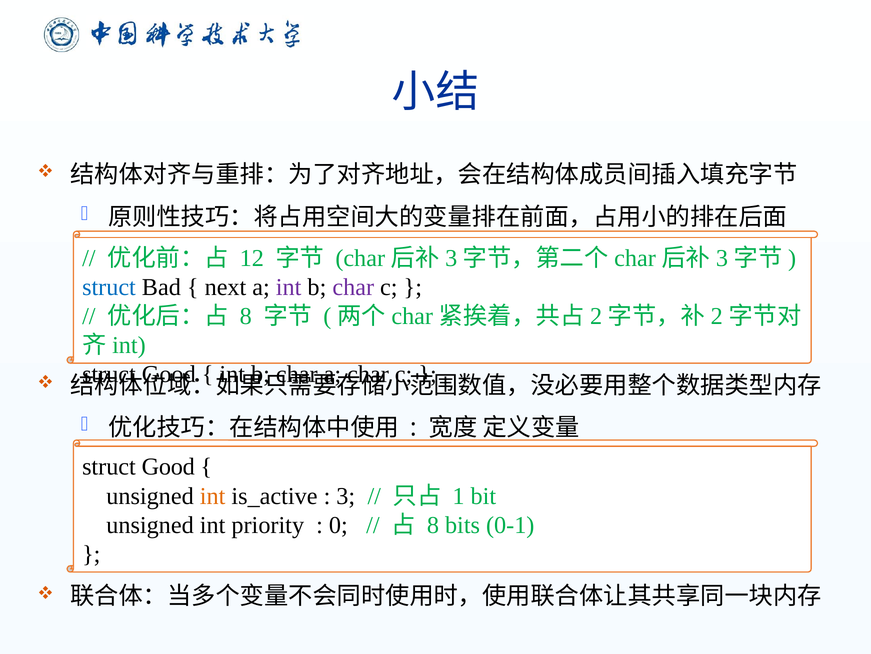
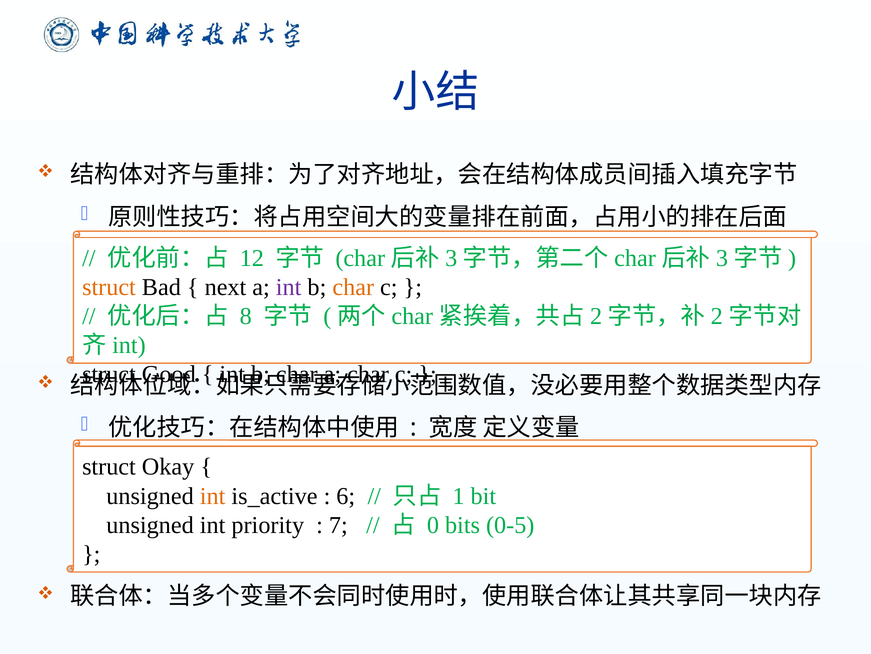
struct at (109, 287) colour: blue -> orange
char at (353, 287) colour: purple -> orange
Good at (168, 466): Good -> Okay
3: 3 -> 6
0: 0 -> 7
8 at (433, 524): 8 -> 0
0-1: 0-1 -> 0-5
